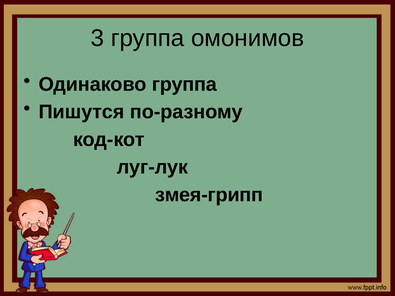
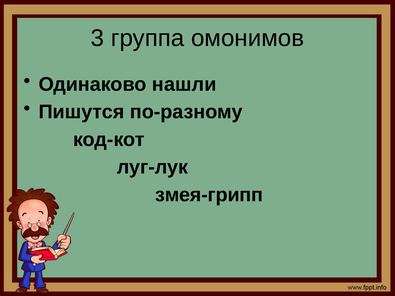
Одинаково группа: группа -> нашли
